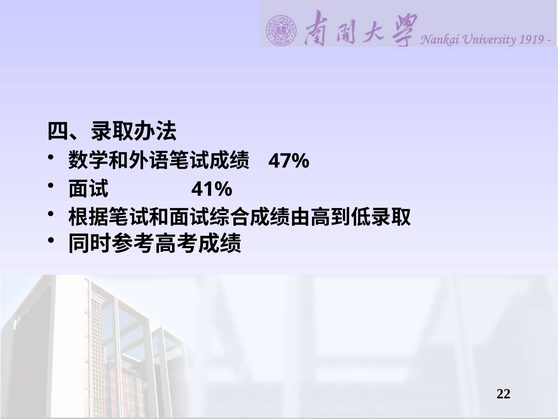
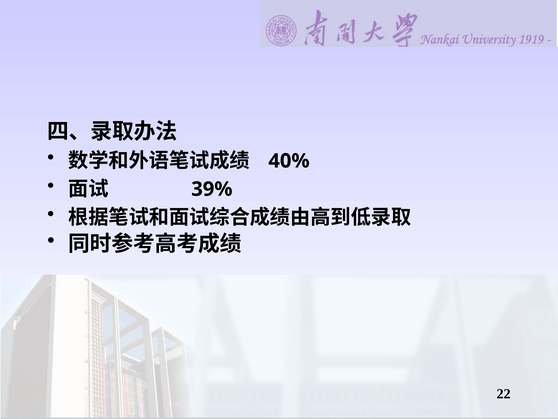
47%: 47% -> 40%
41%: 41% -> 39%
